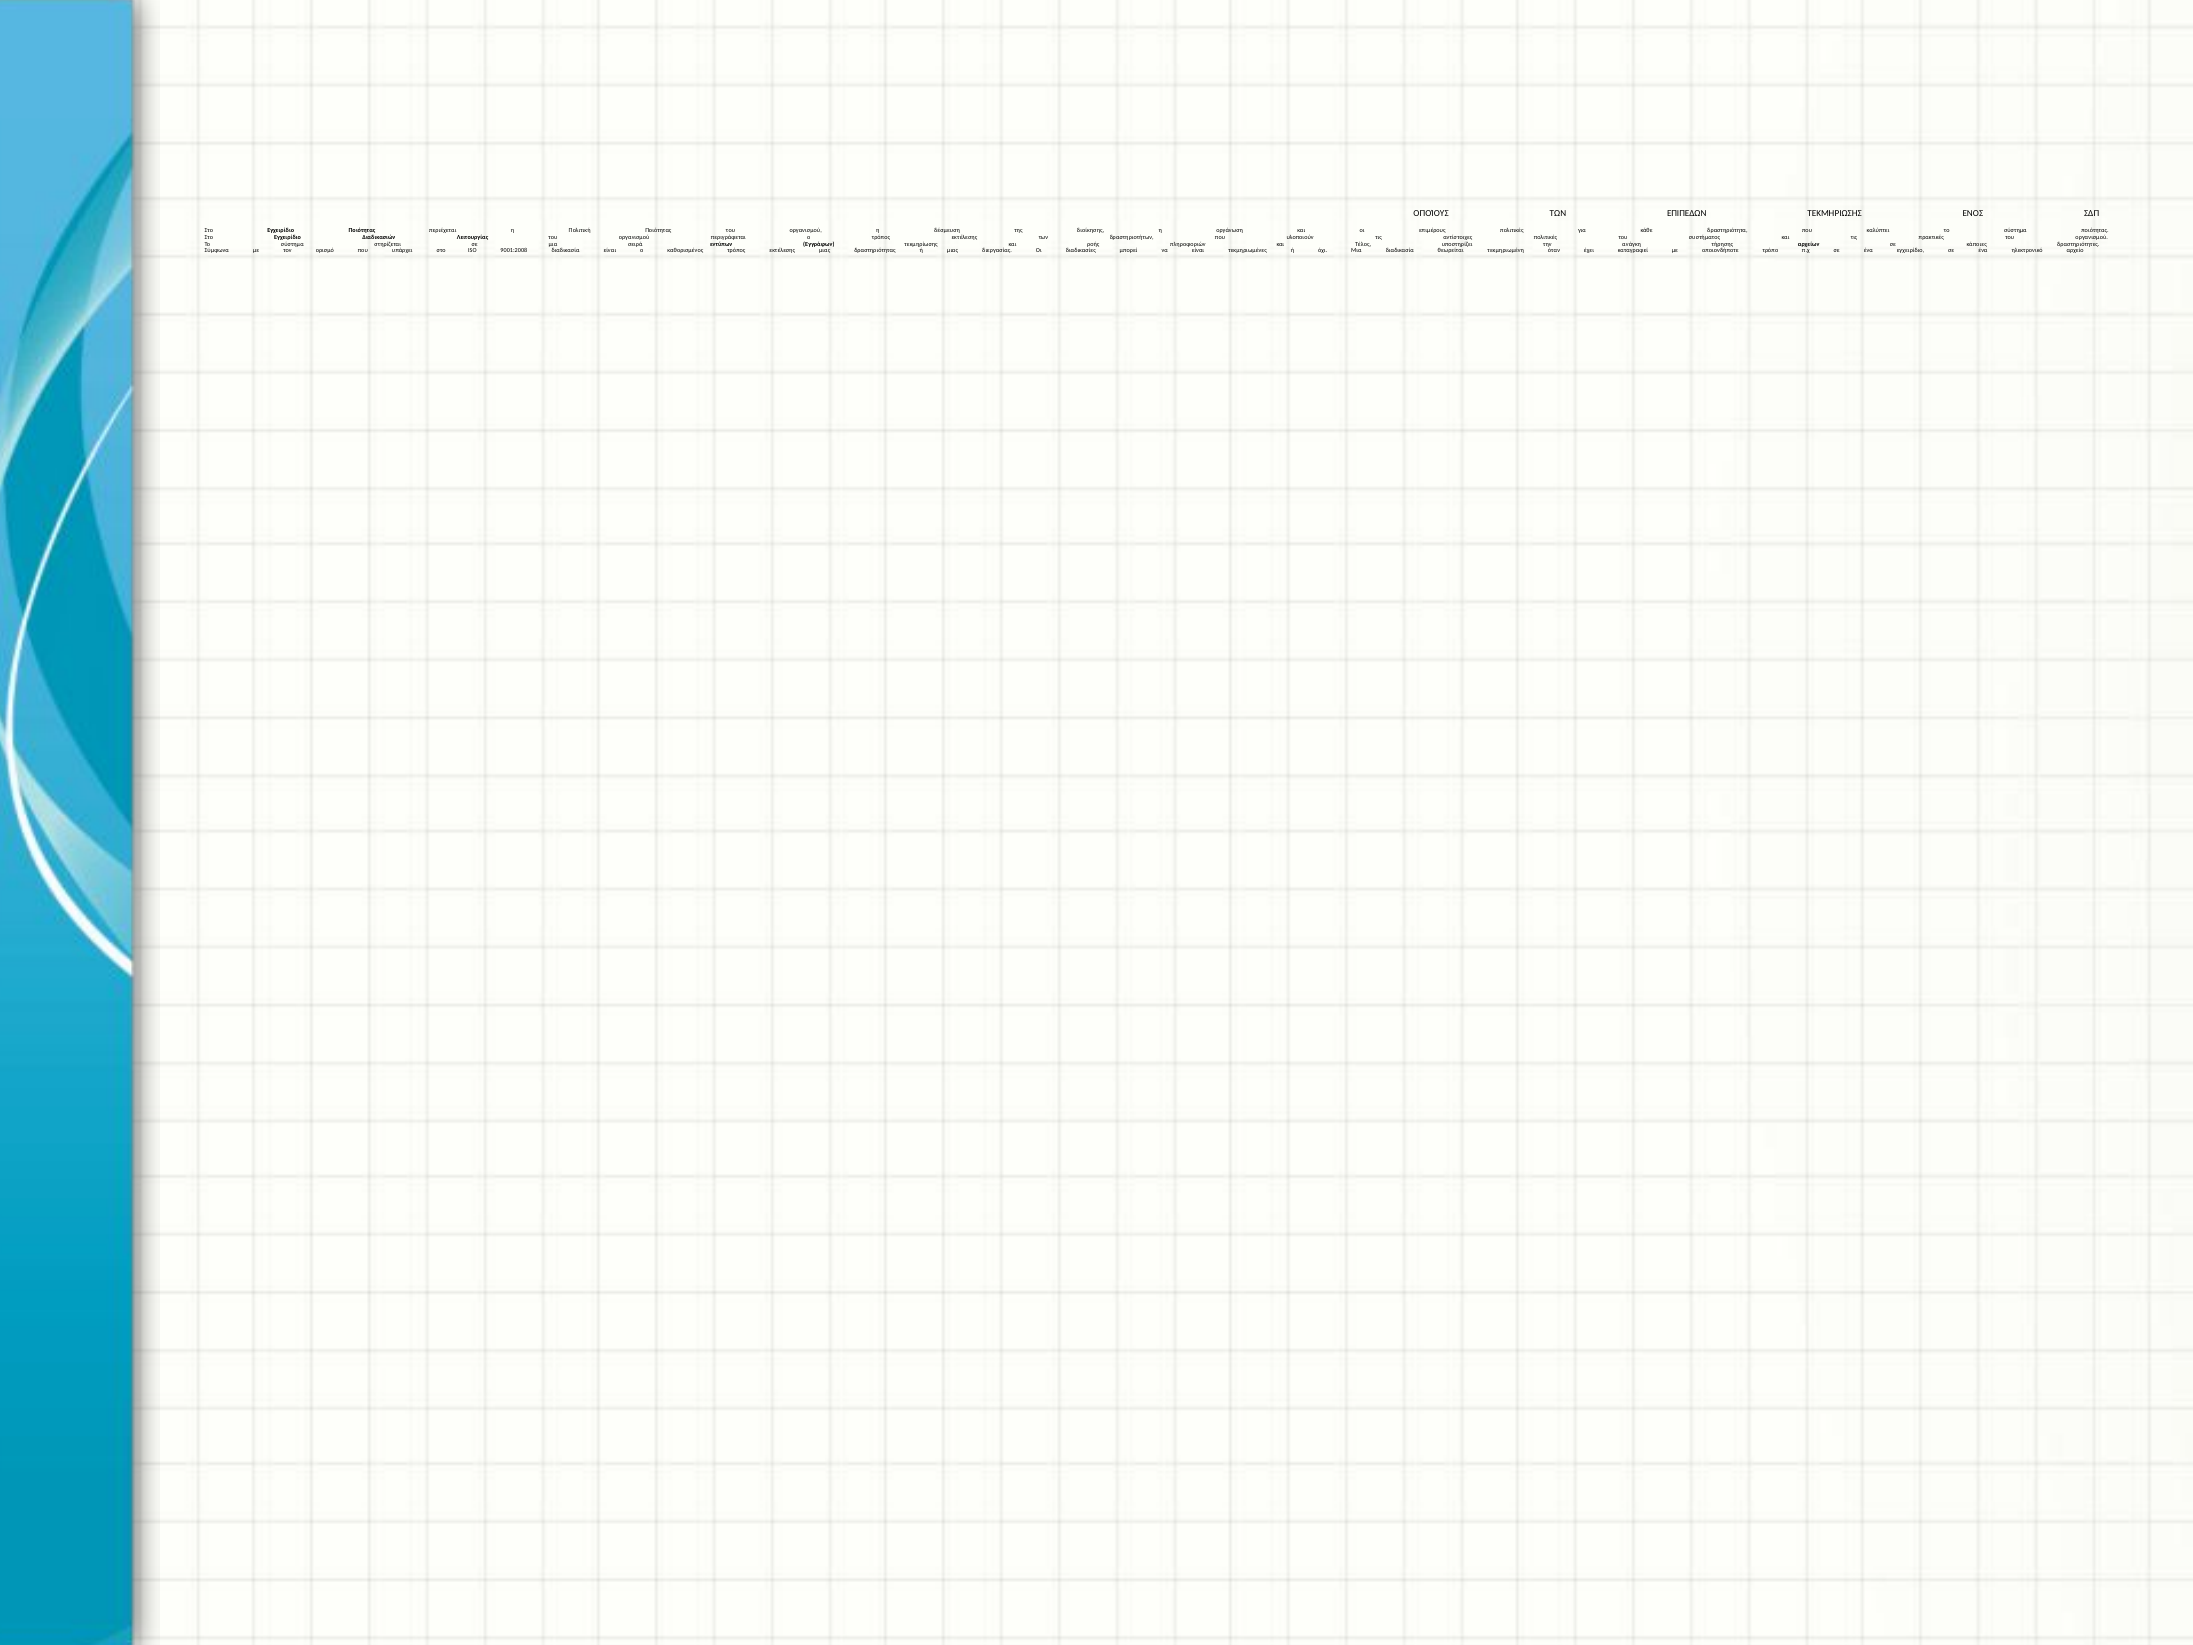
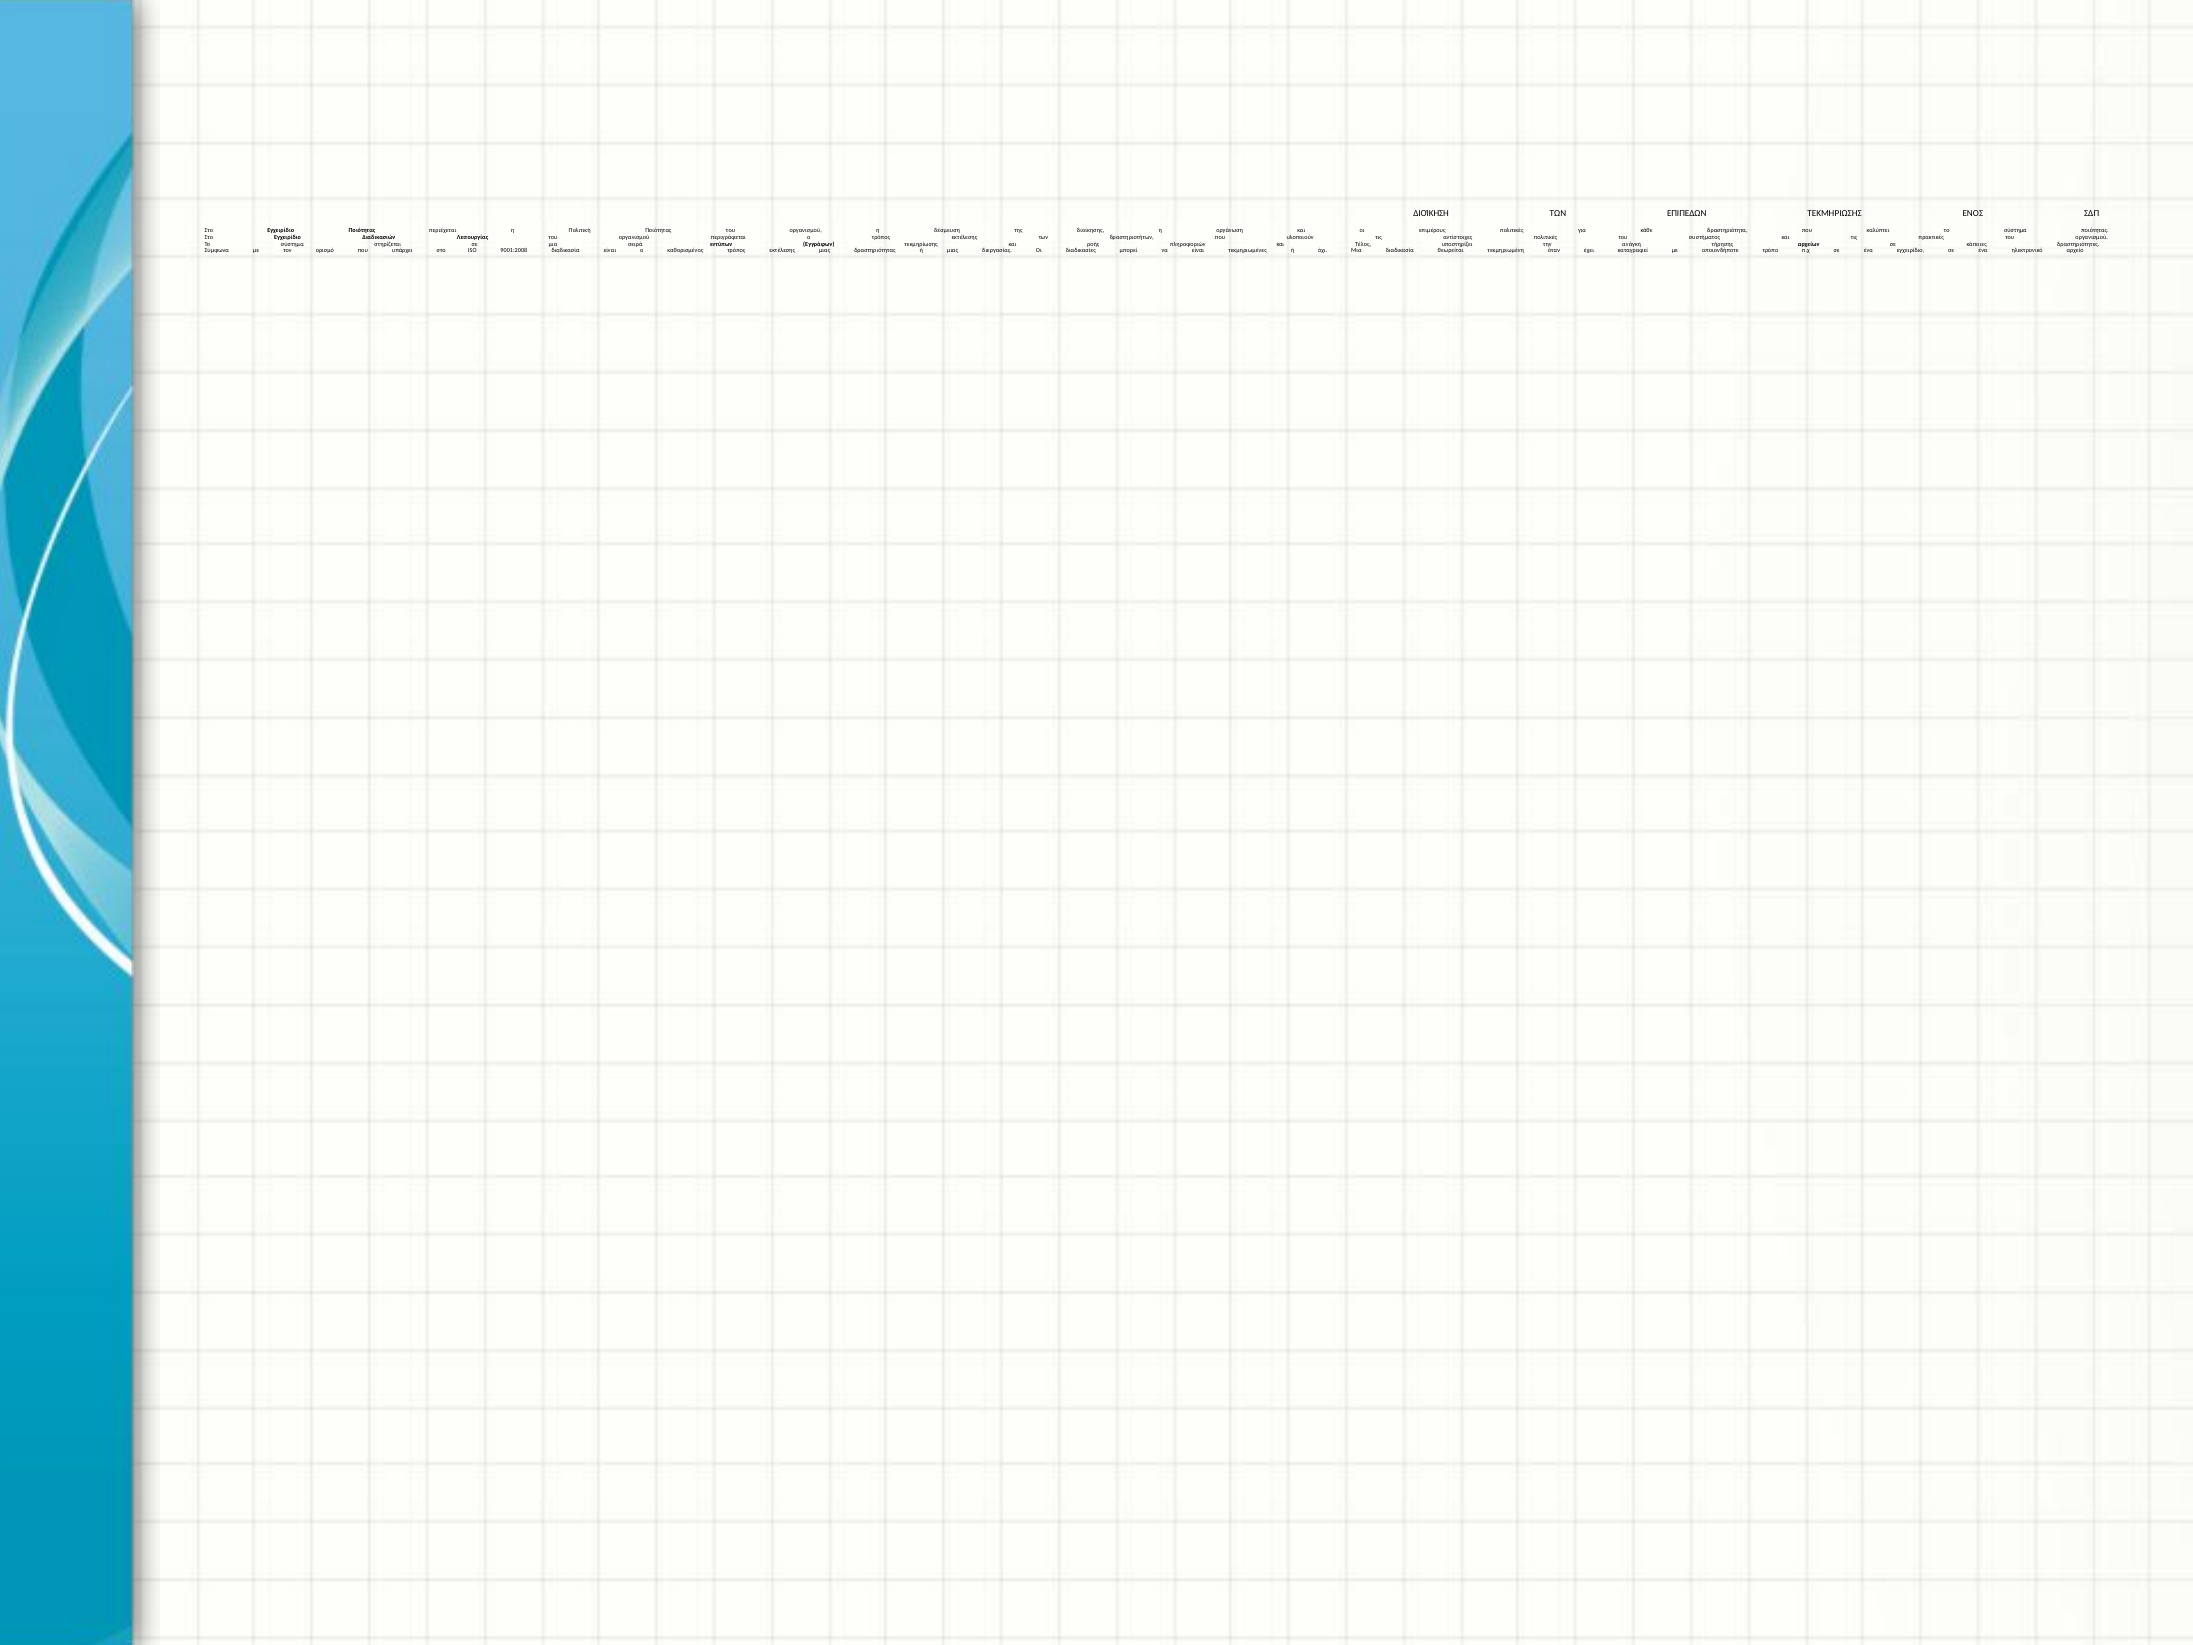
ΟΠΟΊΟΥΣ: ΟΠΟΊΟΥΣ -> ΔΙΟΊΚΗΣΗ
